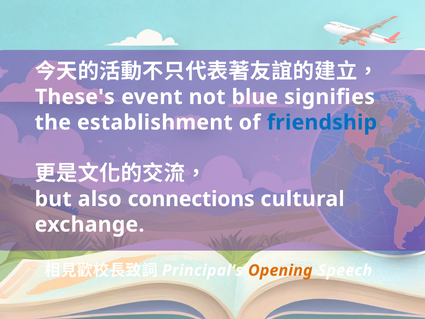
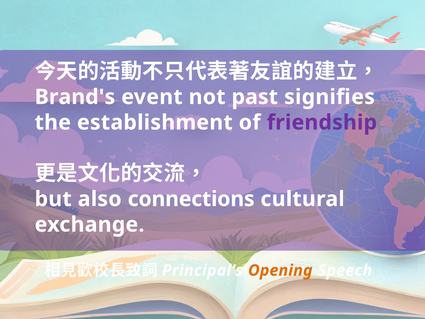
These's: These's -> Brand's
blue: blue -> past
friendship colour: blue -> purple
